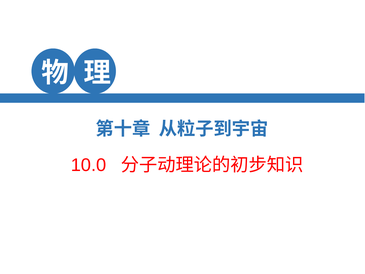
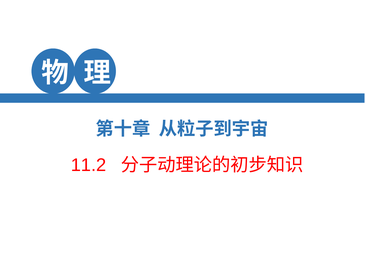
10.0: 10.0 -> 11.2
